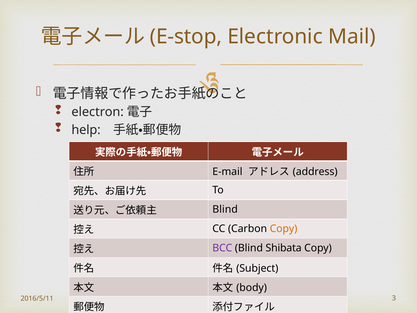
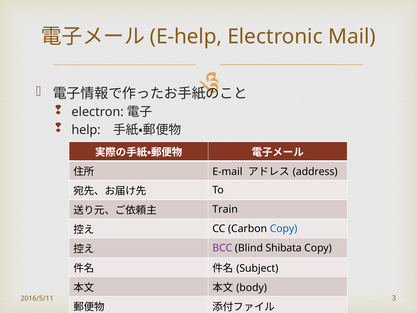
E-stop: E-stop -> E-help
Blind at (225, 209): Blind -> Train
Copy at (284, 229) colour: orange -> blue
